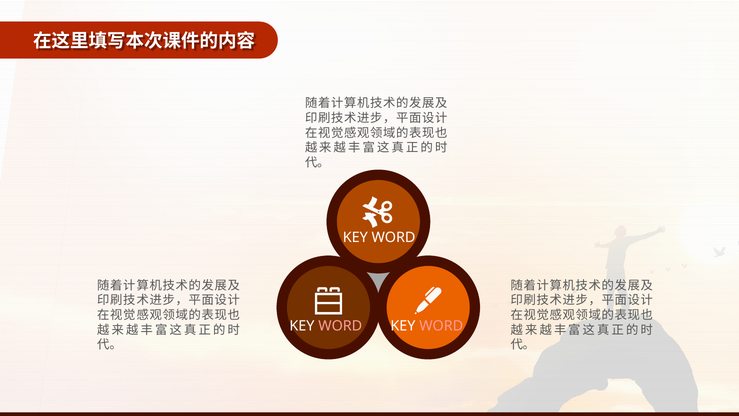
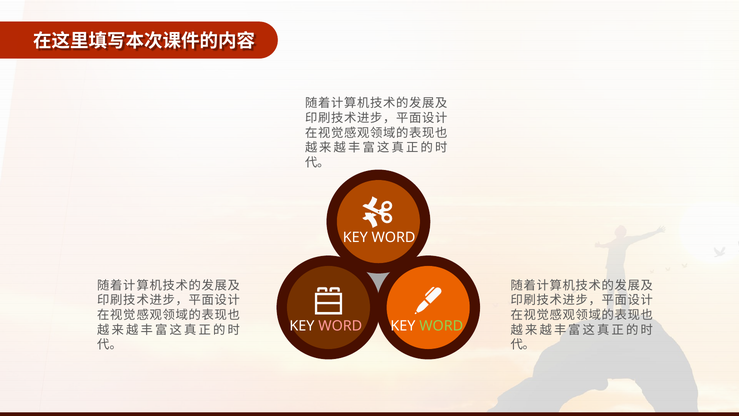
WORD at (441, 326) colour: pink -> light green
